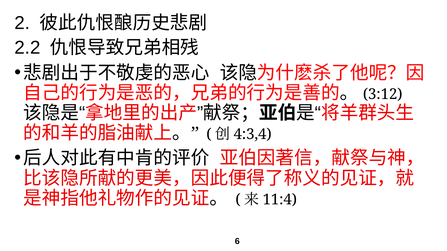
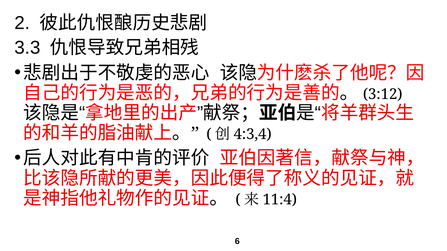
2.2: 2.2 -> 3.3
